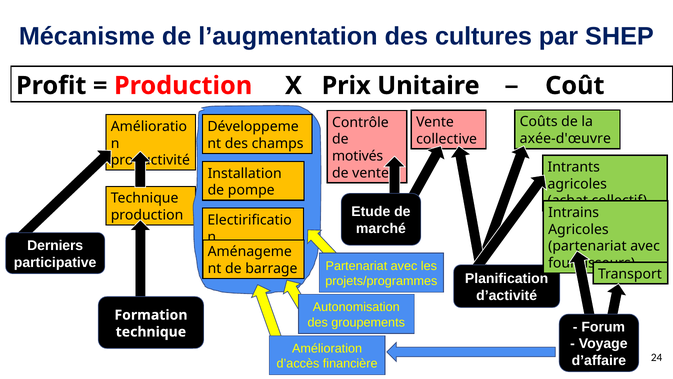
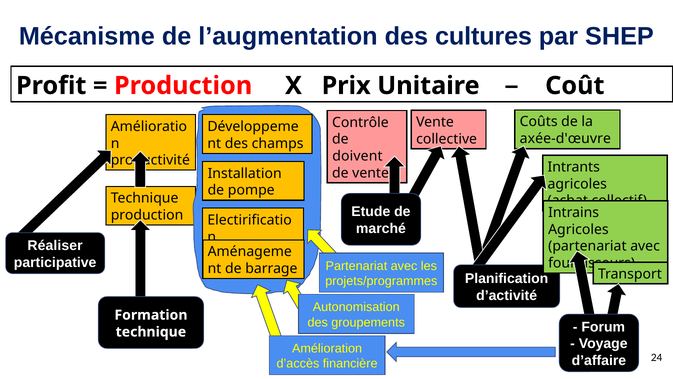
motivés: motivés -> doivent
Derniers: Derniers -> Réaliser
